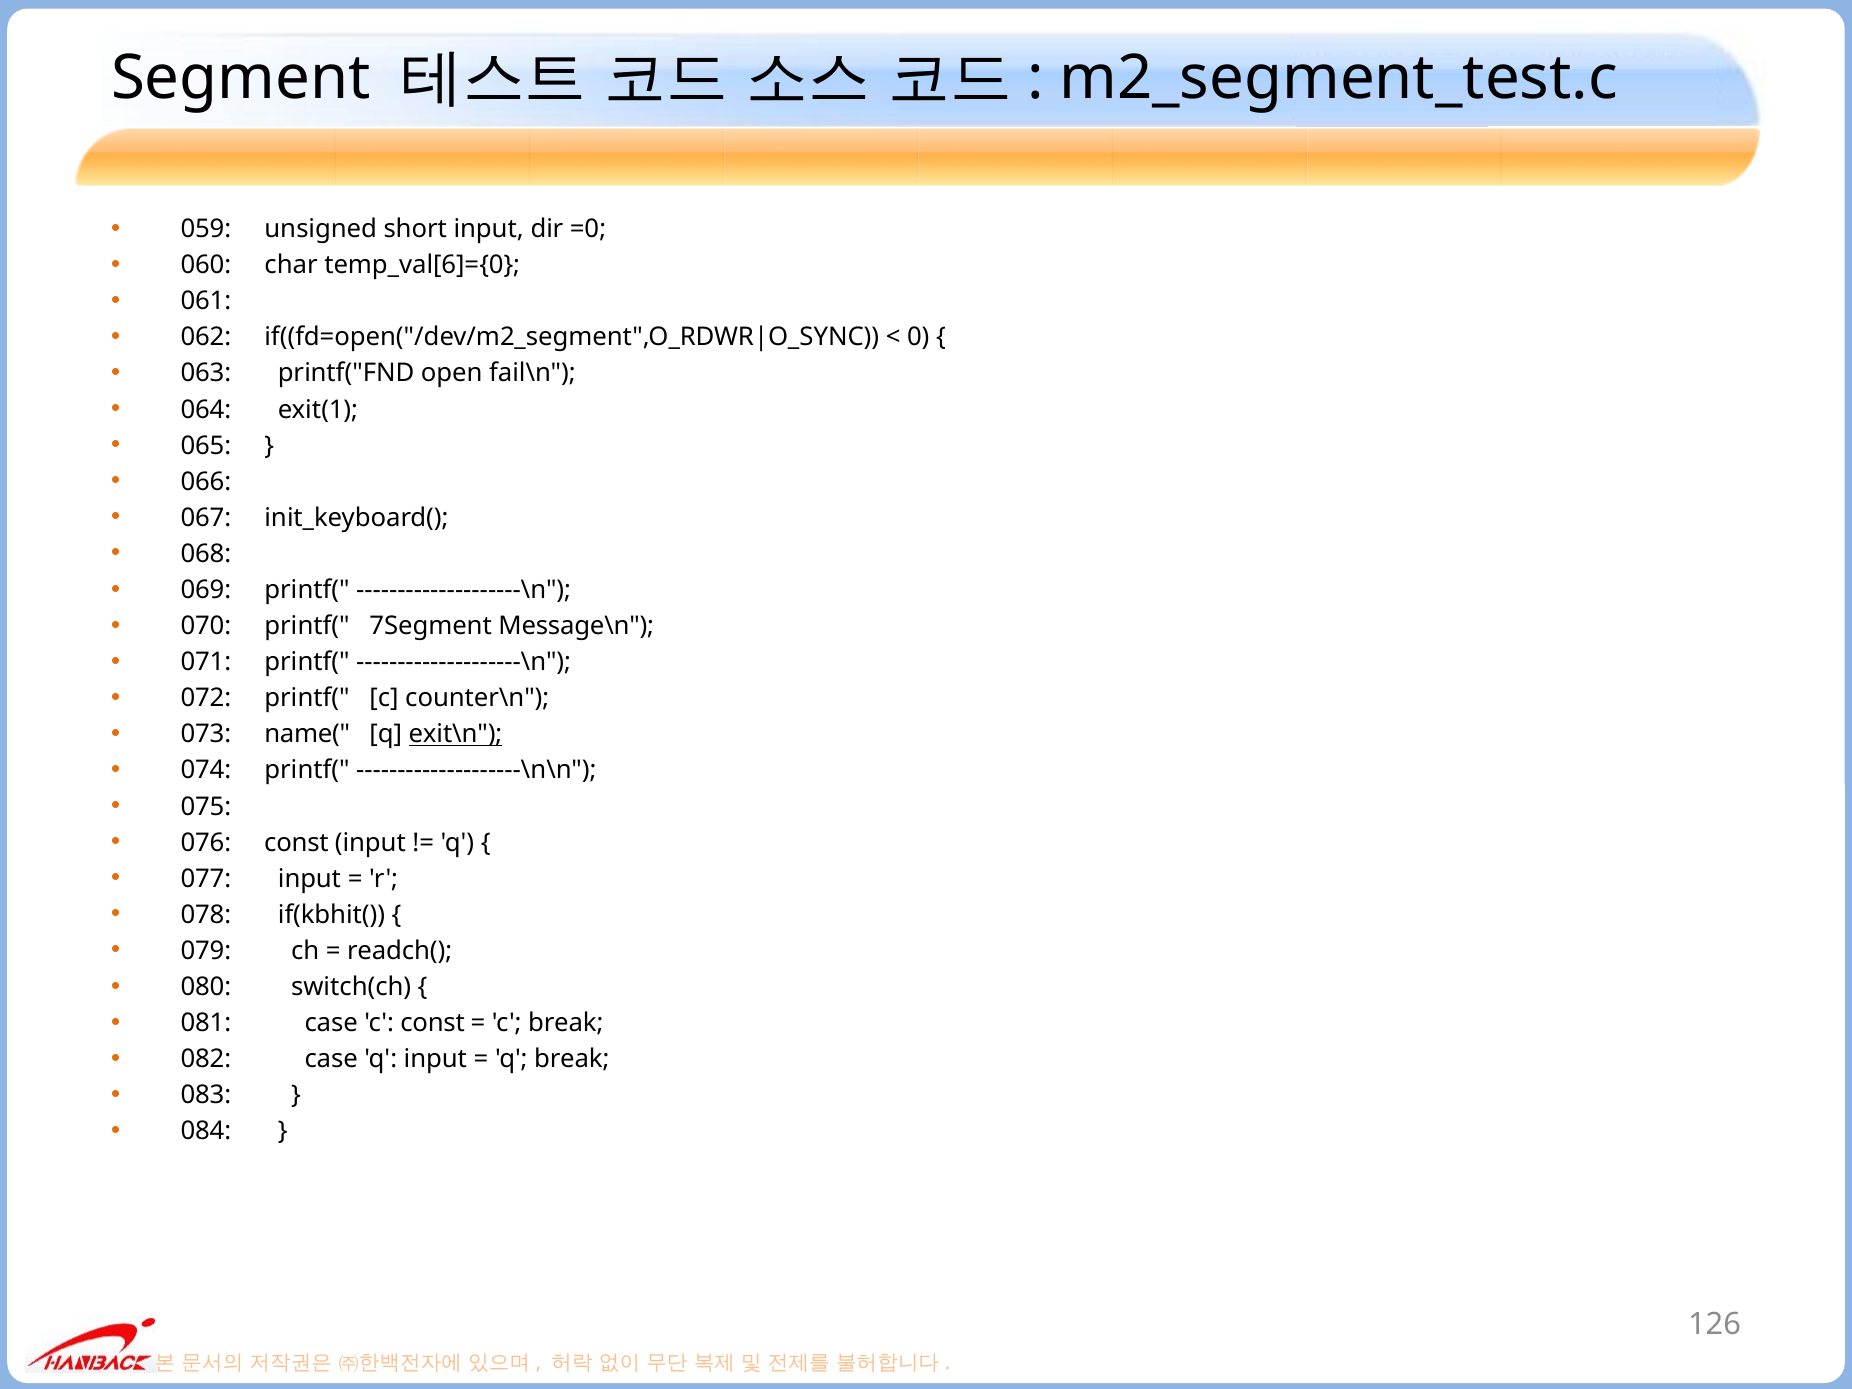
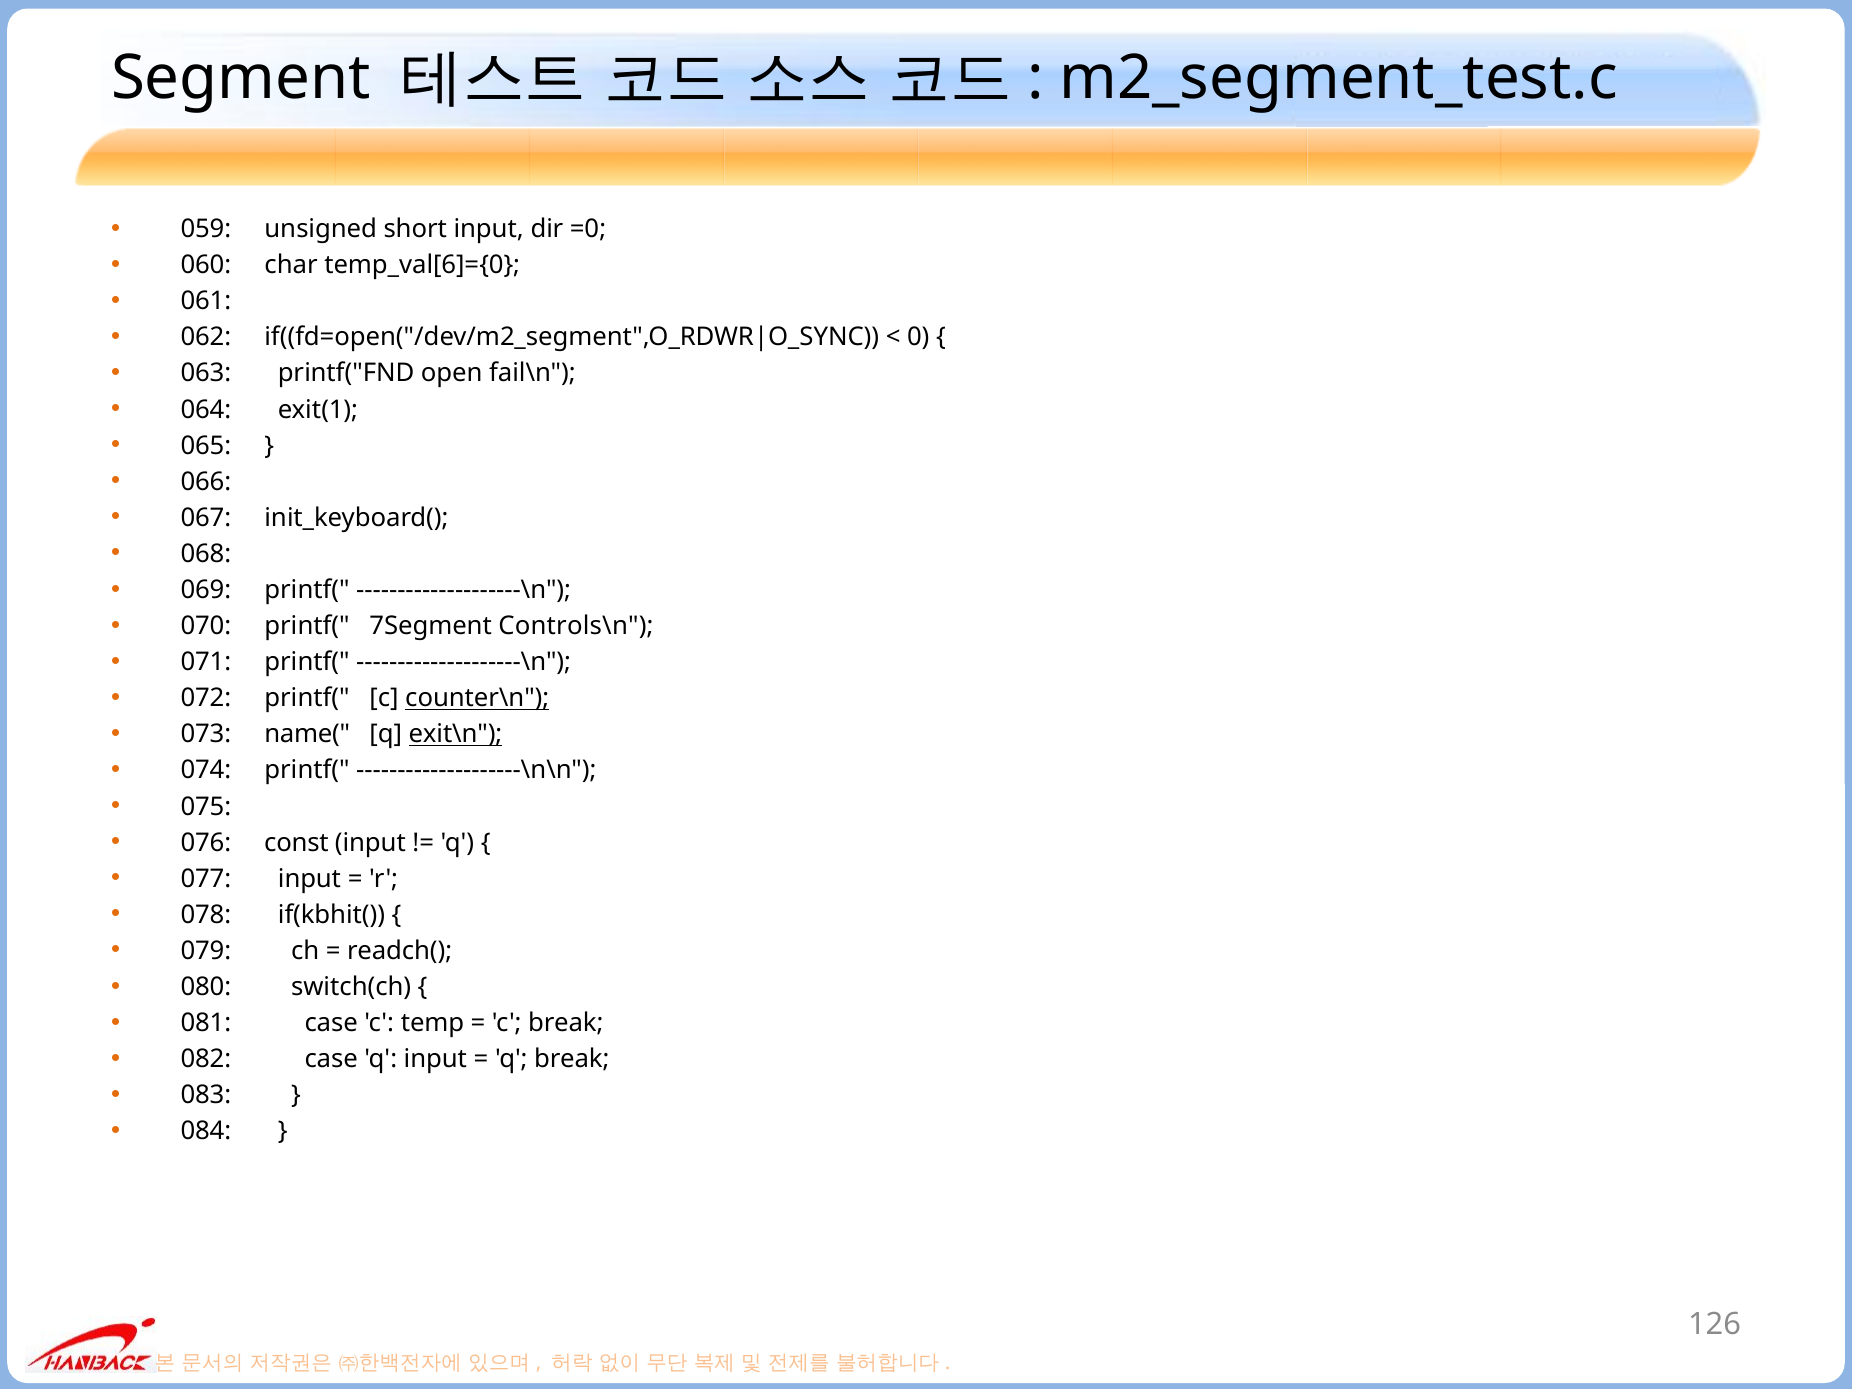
Message\n: Message\n -> Controls\n
counter\n underline: none -> present
c const: const -> temp
